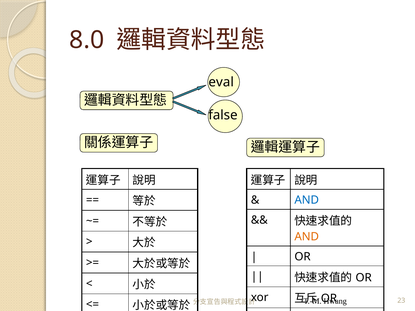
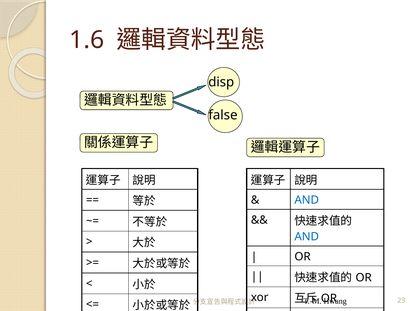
8.0: 8.0 -> 1.6
eval: eval -> disp
AND at (307, 237) colour: orange -> blue
